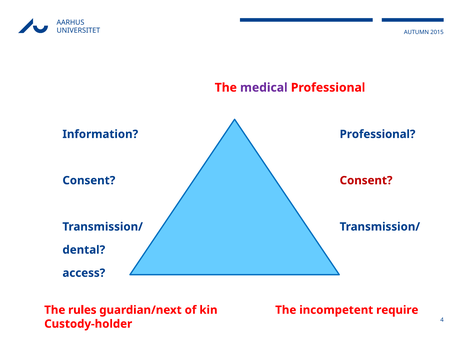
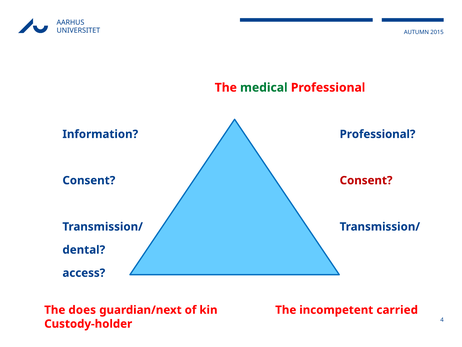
medical colour: purple -> green
rules: rules -> does
require: require -> carried
